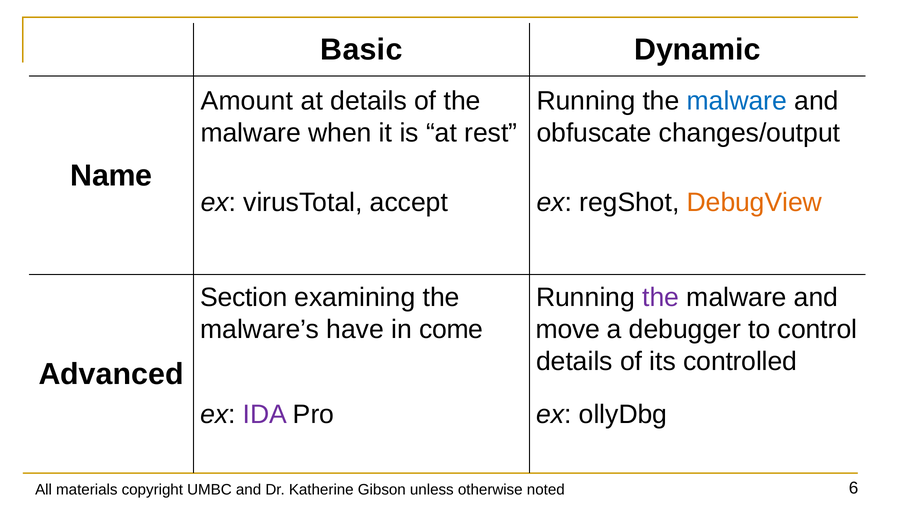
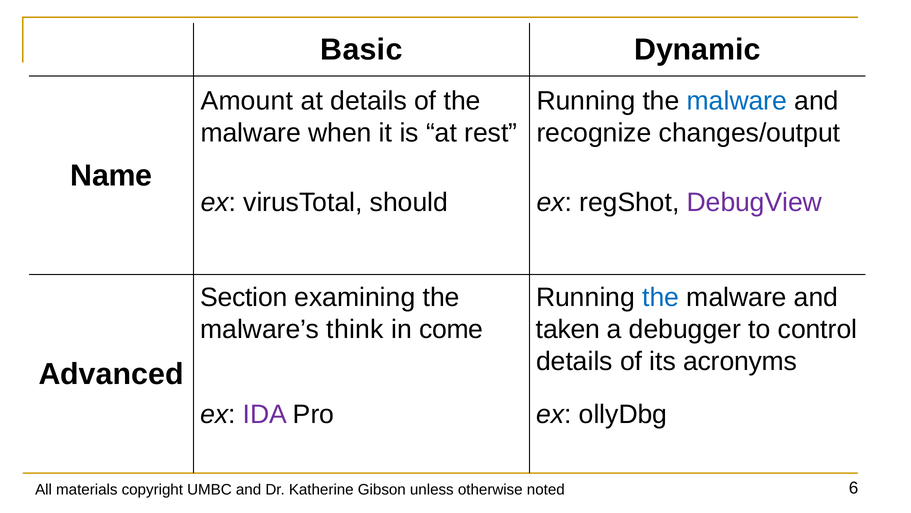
obfuscate: obfuscate -> recognize
accept: accept -> should
DebugView colour: orange -> purple
the at (661, 297) colour: purple -> blue
have: have -> think
move: move -> taken
controlled: controlled -> acronyms
